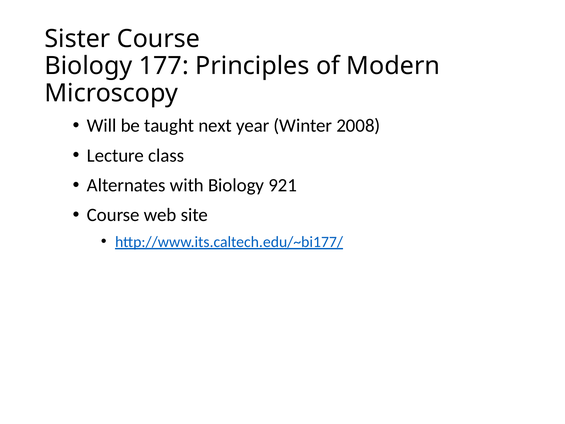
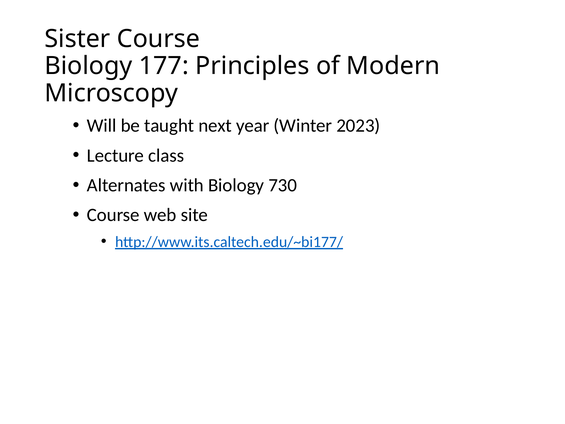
2008: 2008 -> 2023
921: 921 -> 730
